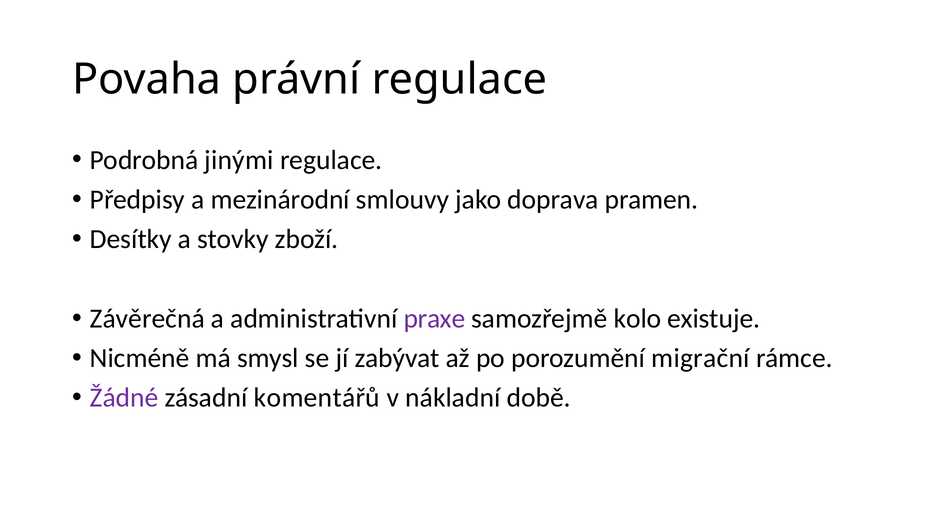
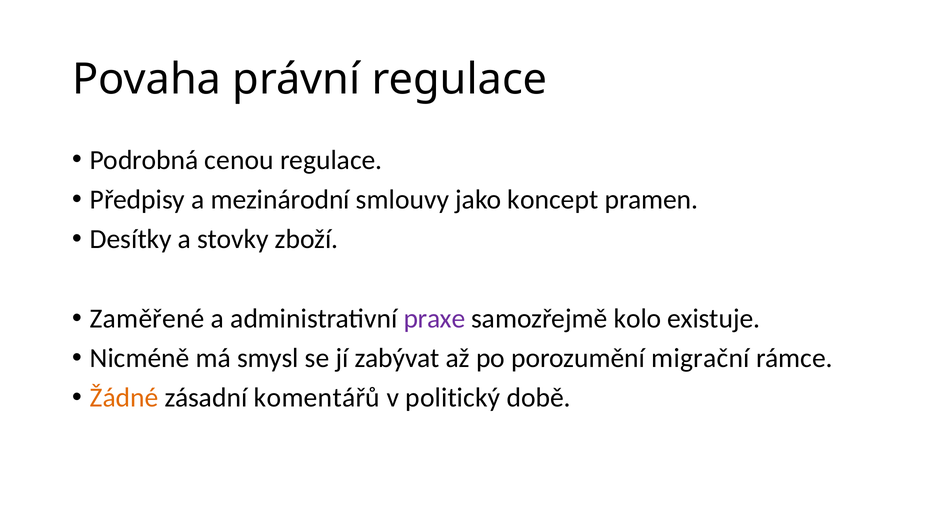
jinými: jinými -> cenou
doprava: doprava -> koncept
Závěrečná: Závěrečná -> Zaměřené
Žádné colour: purple -> orange
nákladní: nákladní -> politický
